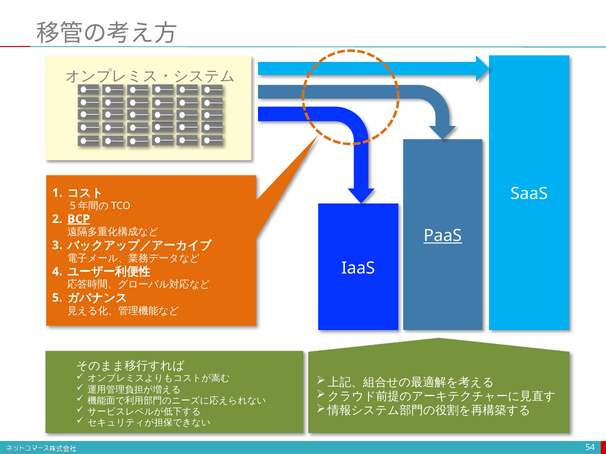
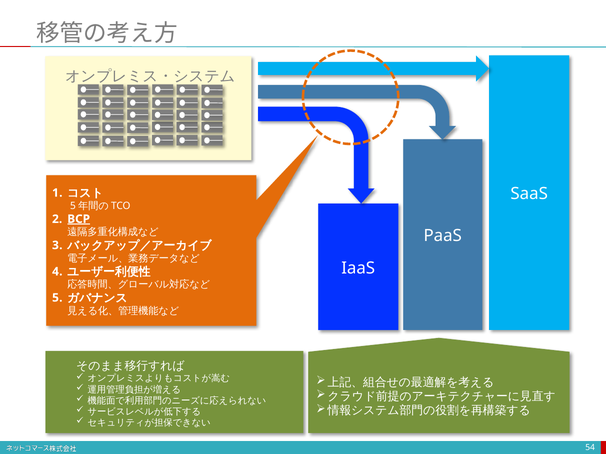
PaaS underline: present -> none
